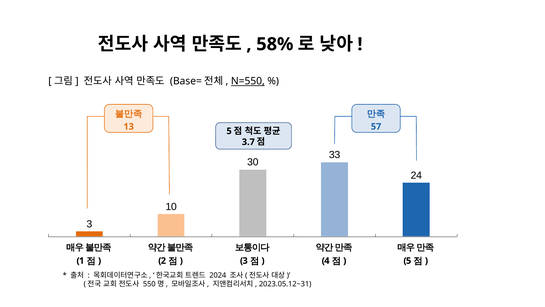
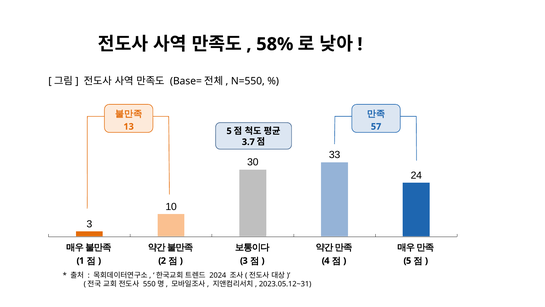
N=550 underline: present -> none
